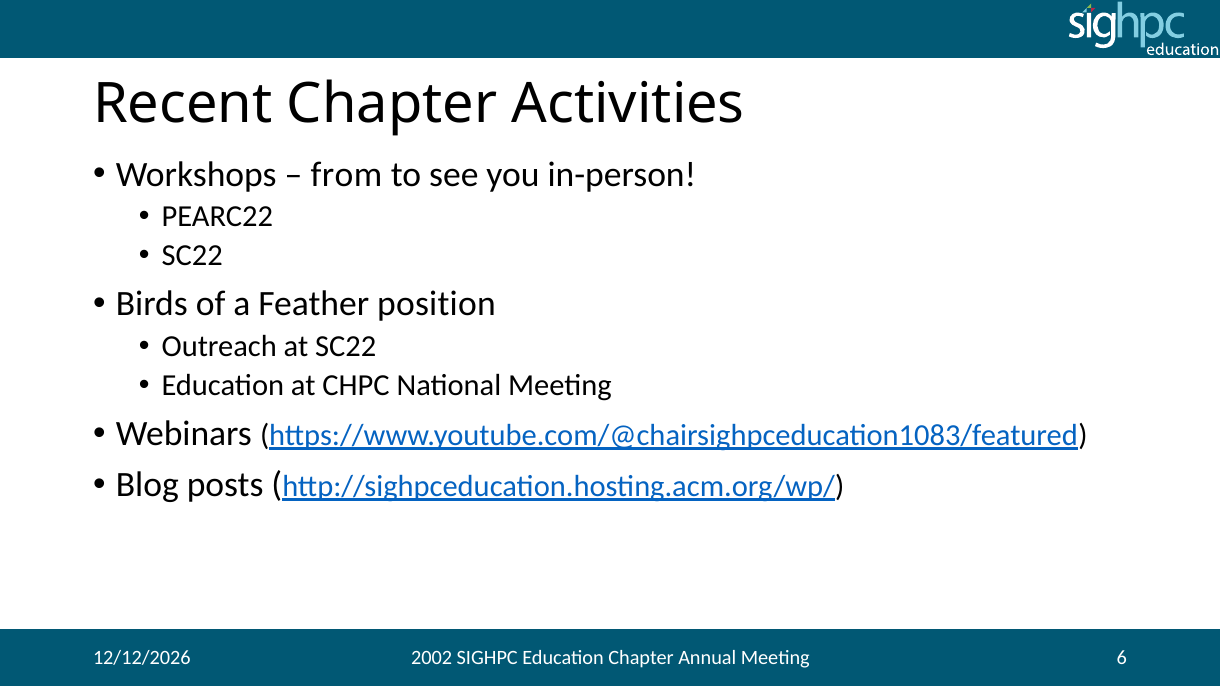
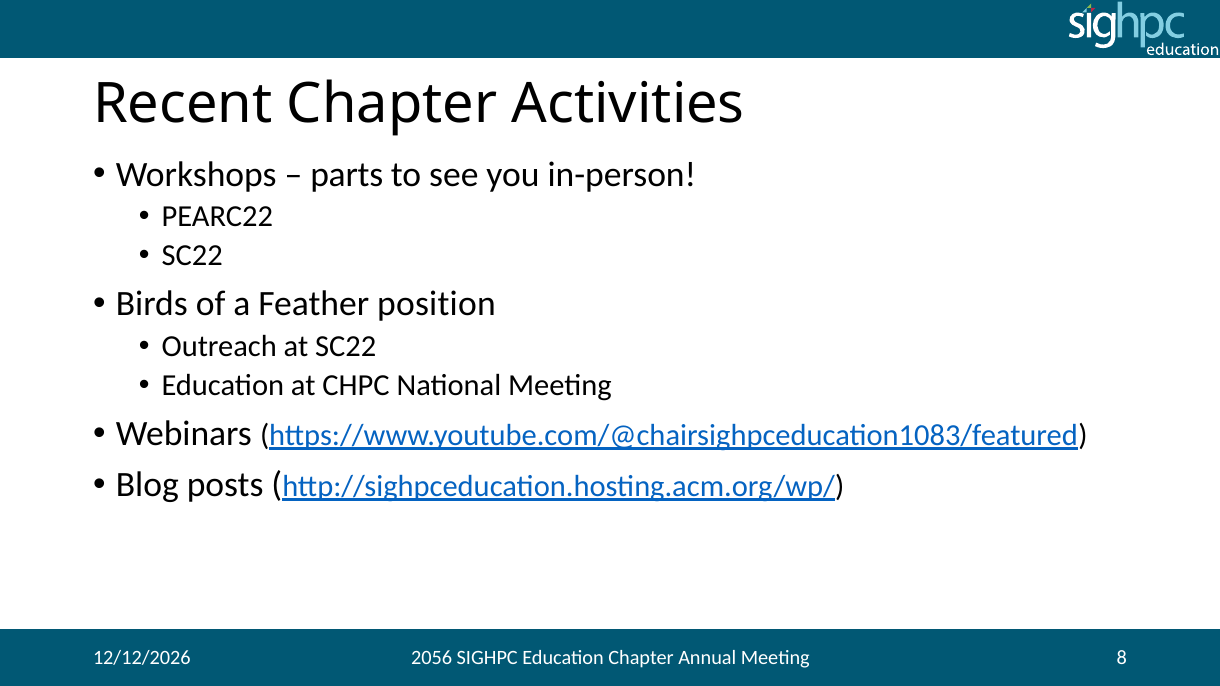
from: from -> parts
2002: 2002 -> 2056
6: 6 -> 8
